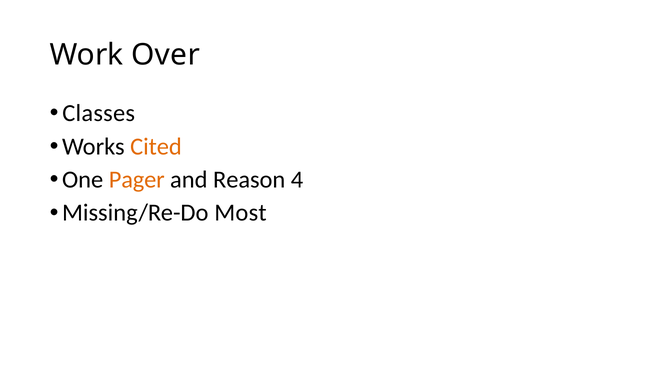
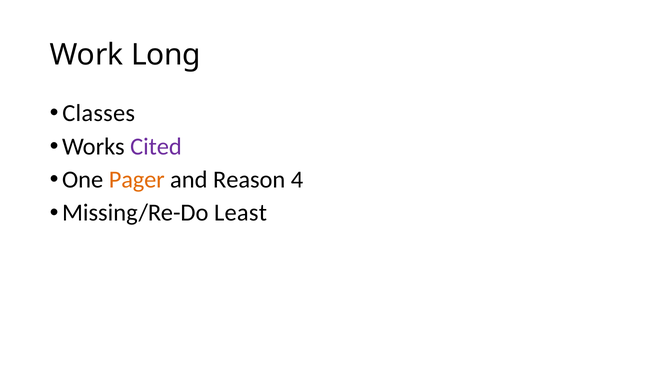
Over: Over -> Long
Cited colour: orange -> purple
Most: Most -> Least
